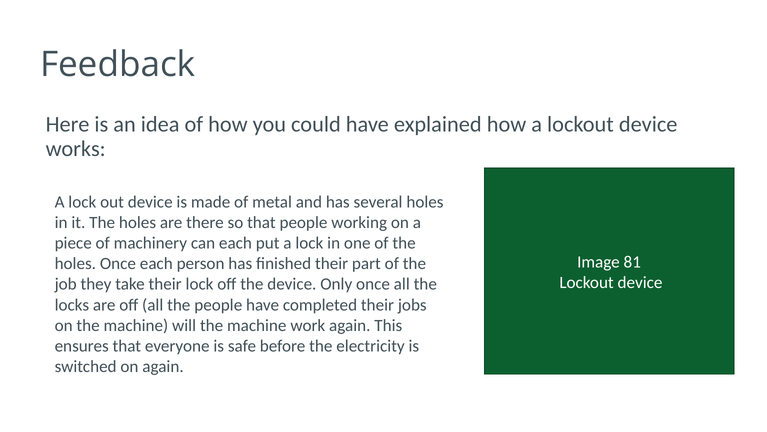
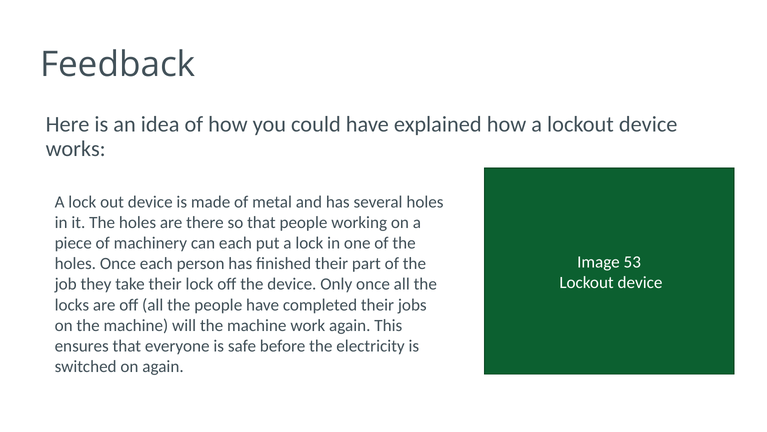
81: 81 -> 53
